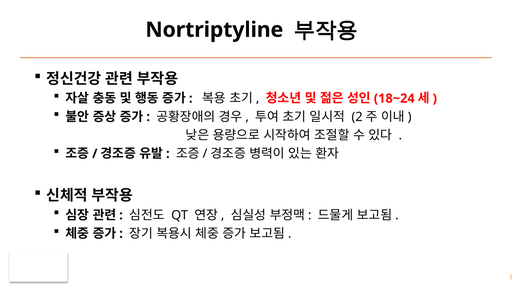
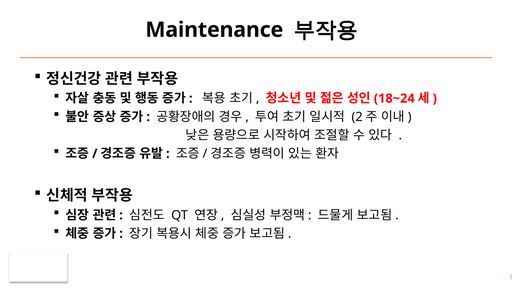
Nortriptyline: Nortriptyline -> Maintenance
